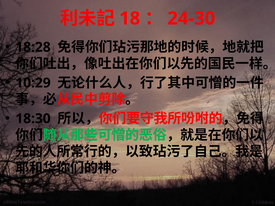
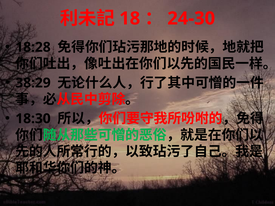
10:29: 10:29 -> 38:29
